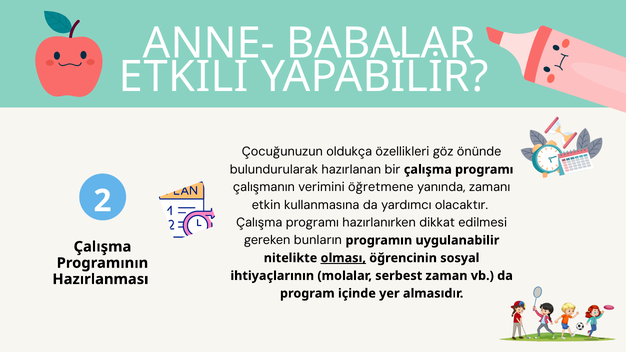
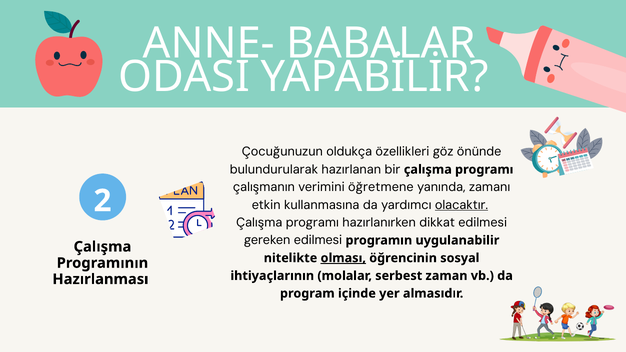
ETKILI: ETKILI -> ODASI
olacaktır underline: none -> present
gereken bunların: bunların -> edilmesi
